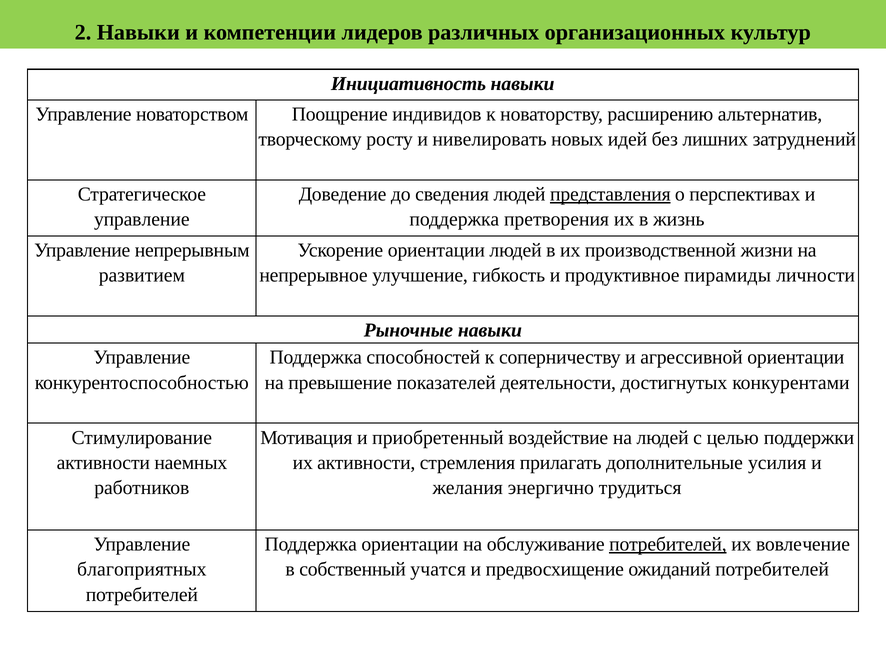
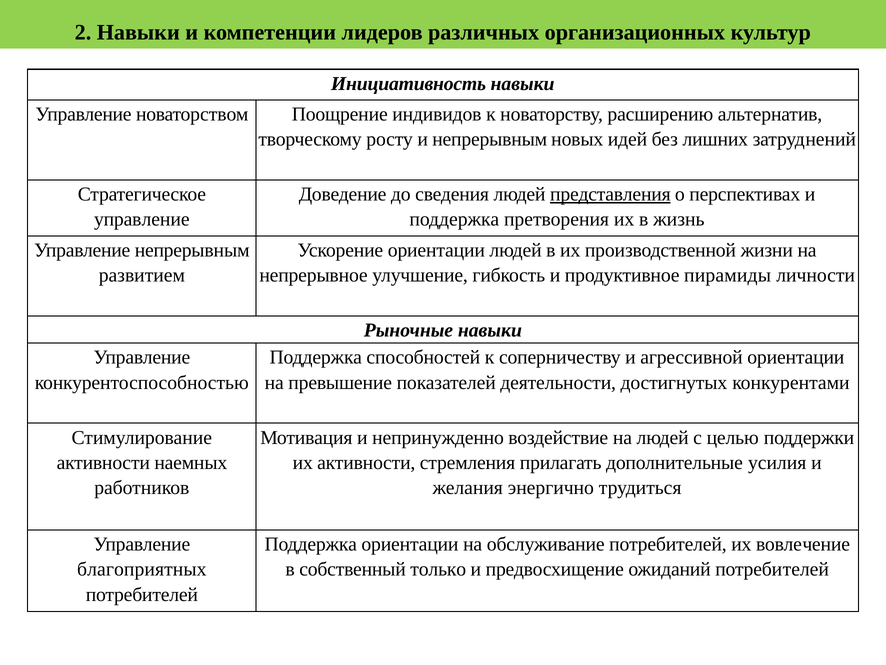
и нивелировать: нивелировать -> непрерывным
приобретенный: приобретенный -> непринужденно
потребителей at (668, 544) underline: present -> none
учатся: учатся -> только
